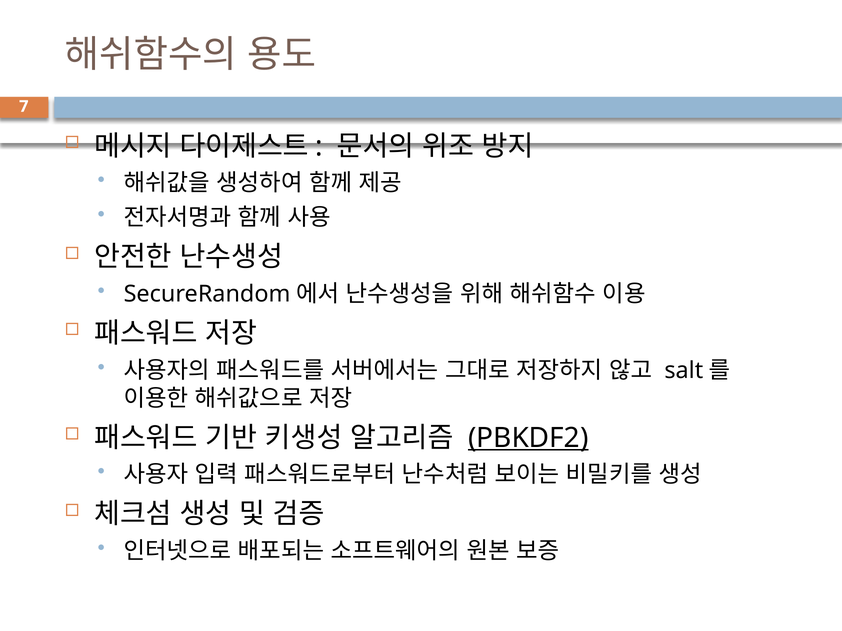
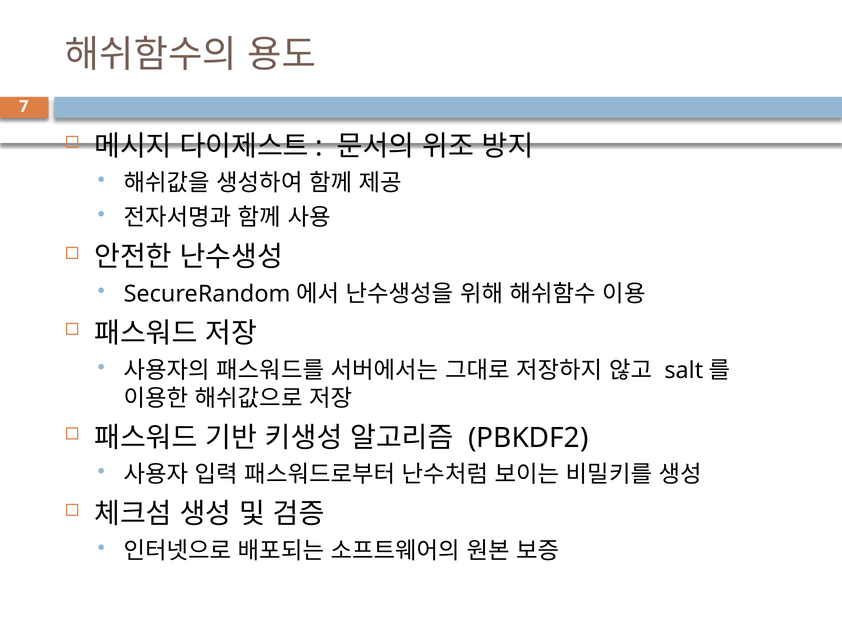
PBKDF2 underline: present -> none
